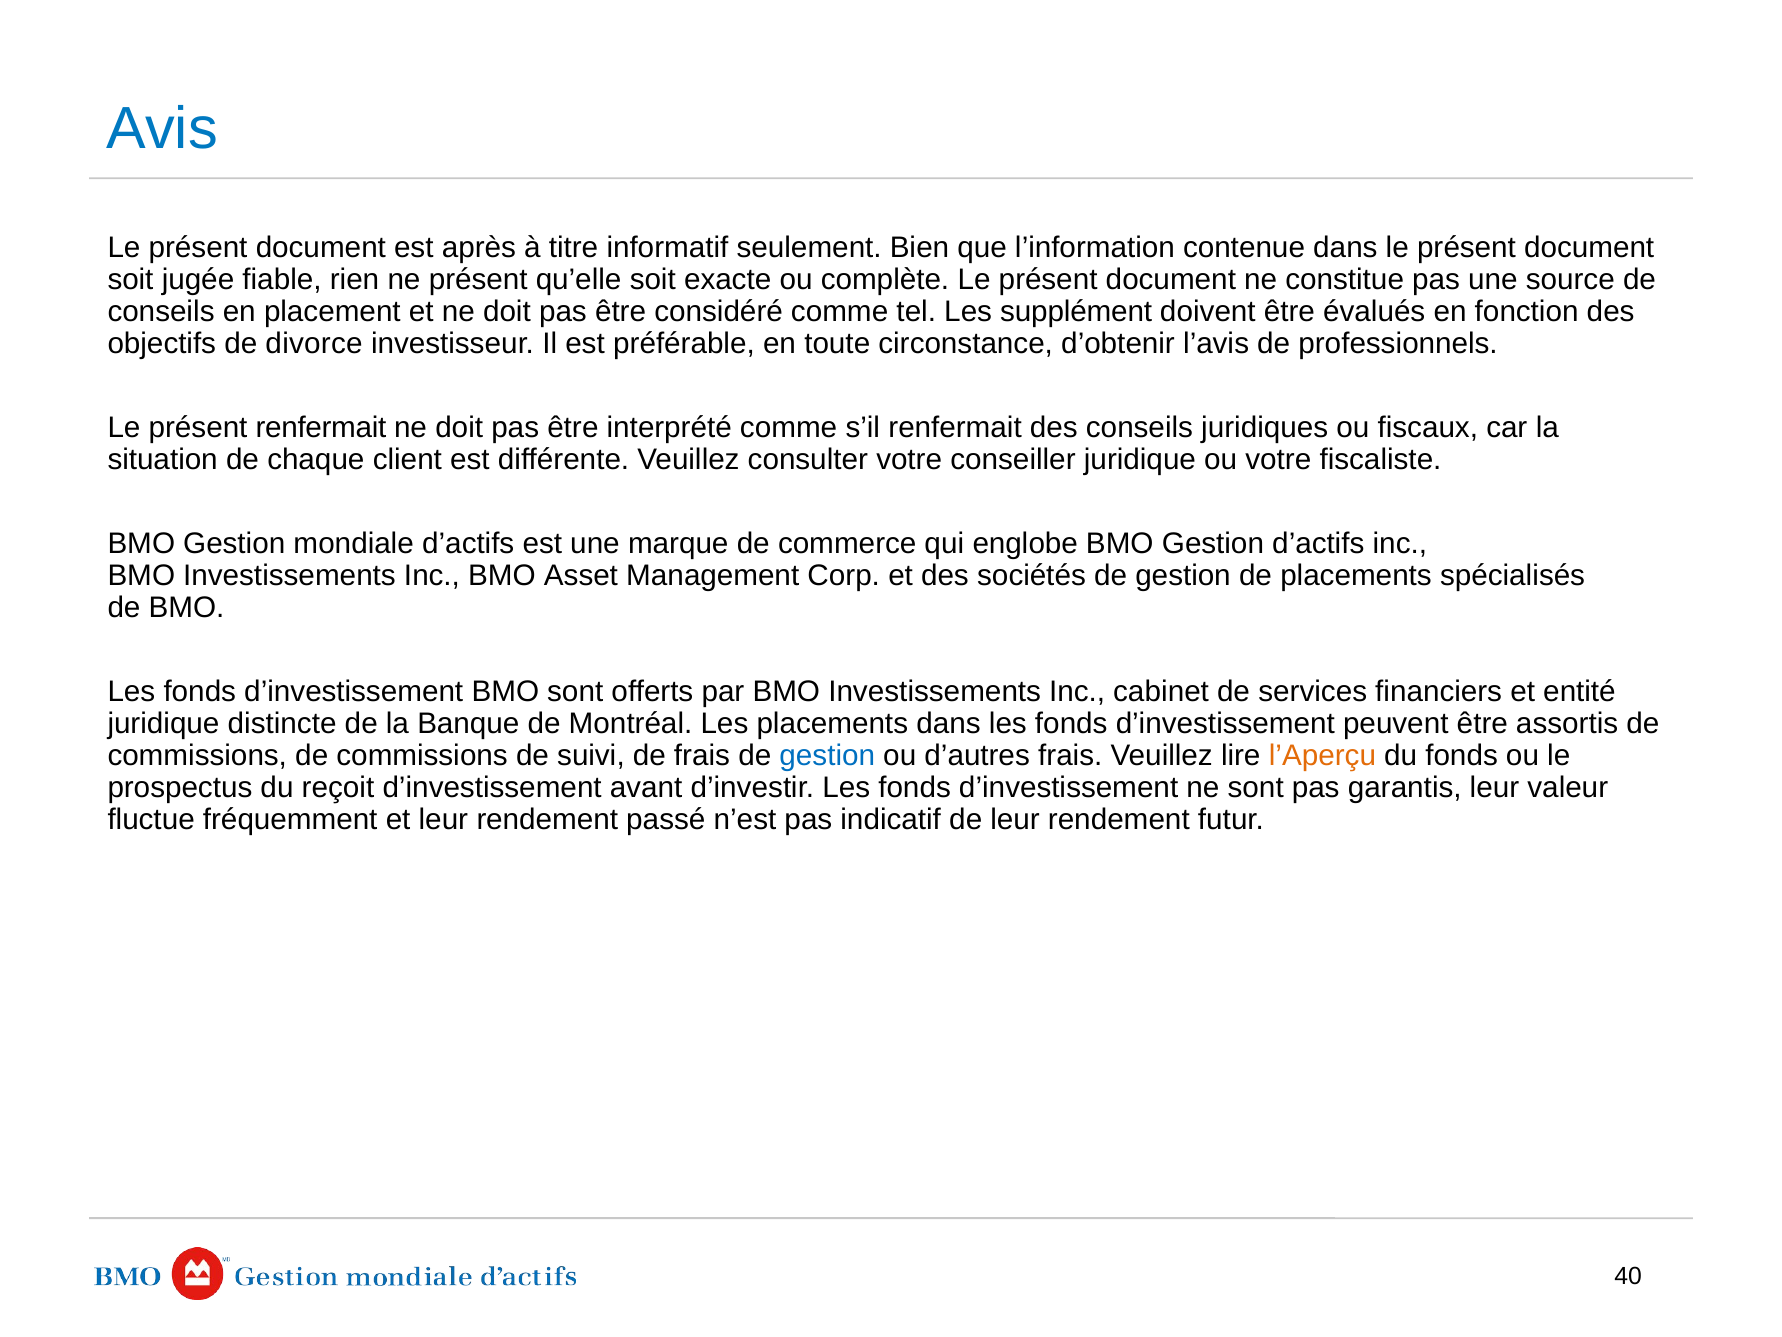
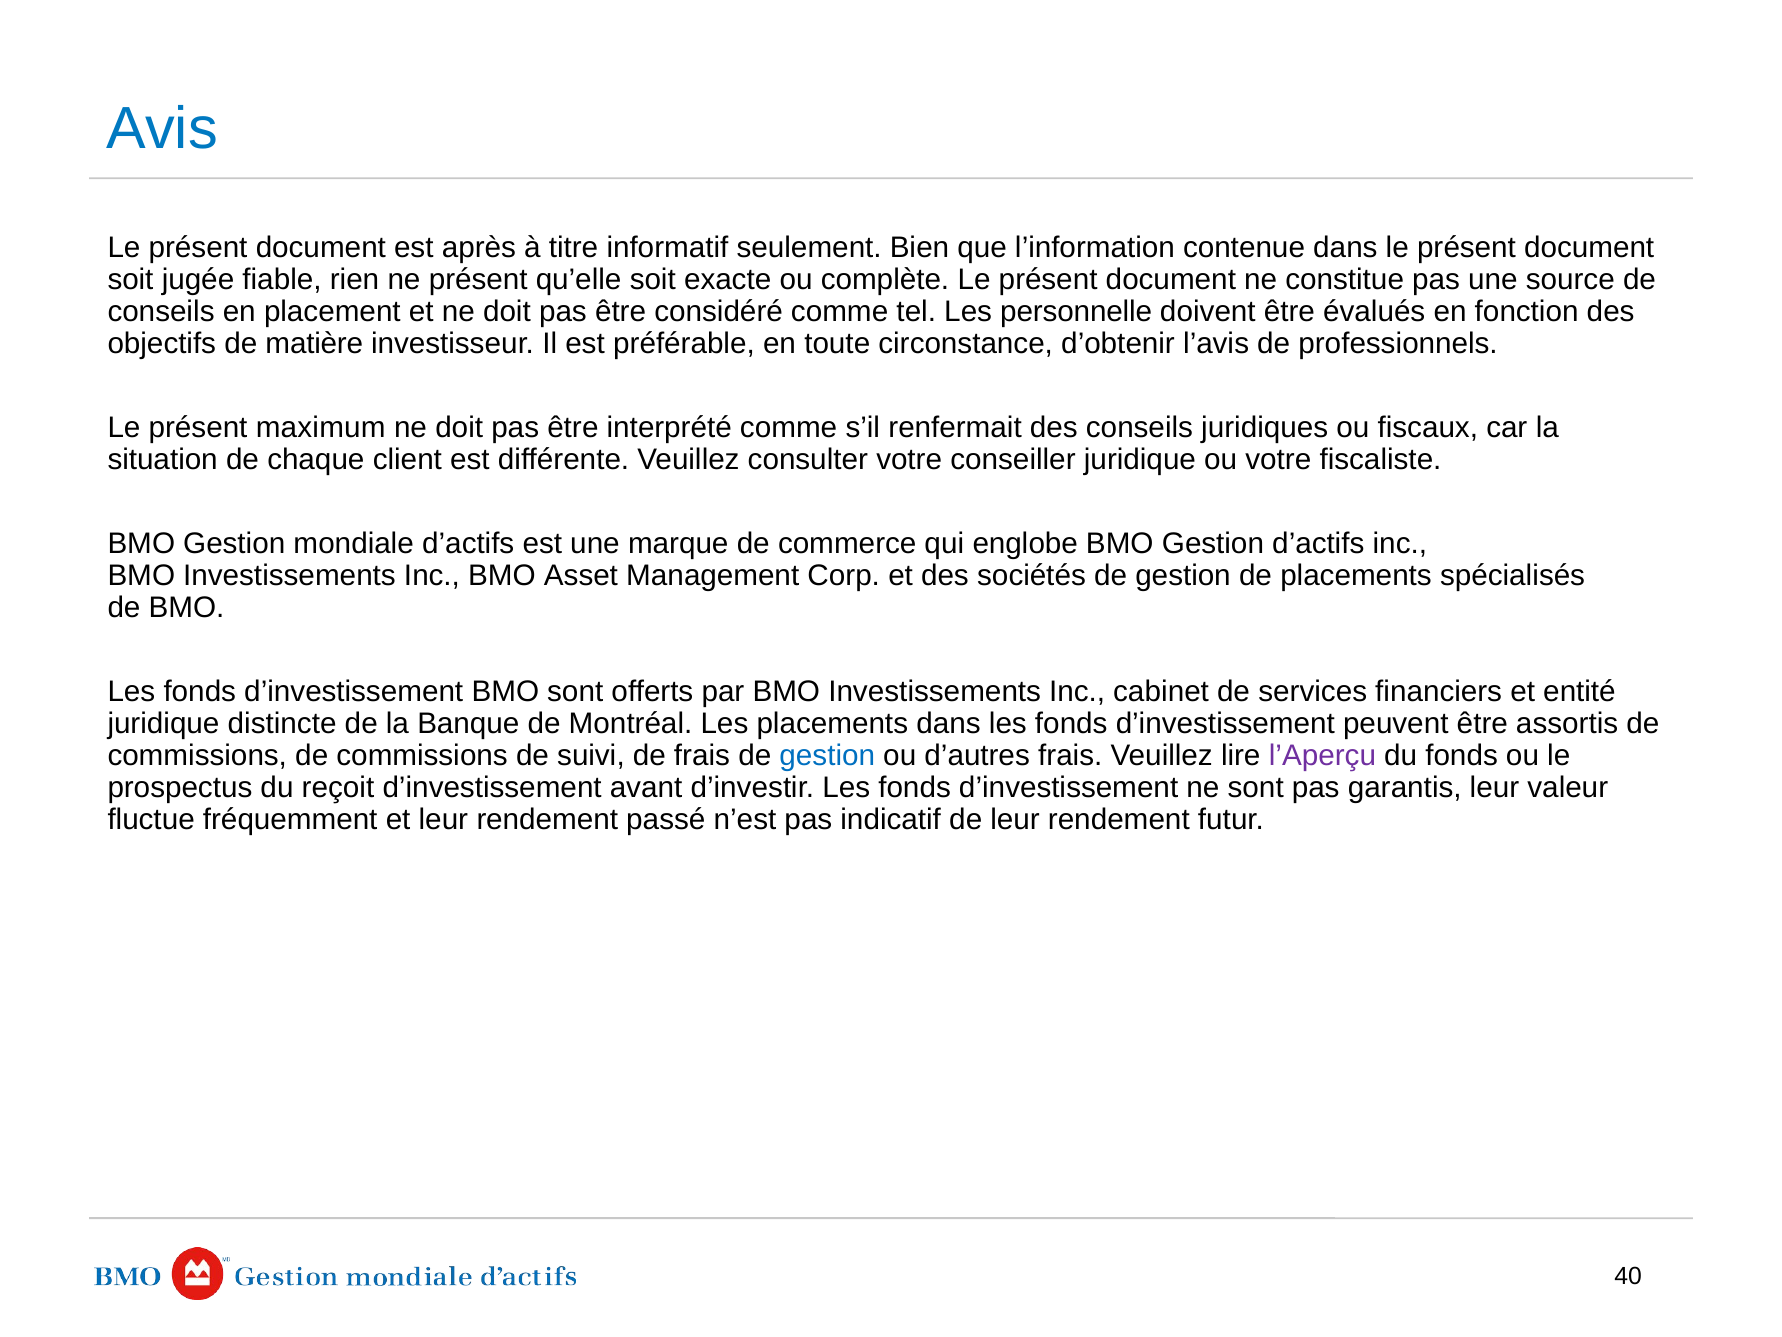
supplément: supplément -> personnelle
divorce: divorce -> matière
présent renfermait: renfermait -> maximum
l’Aperçu colour: orange -> purple
